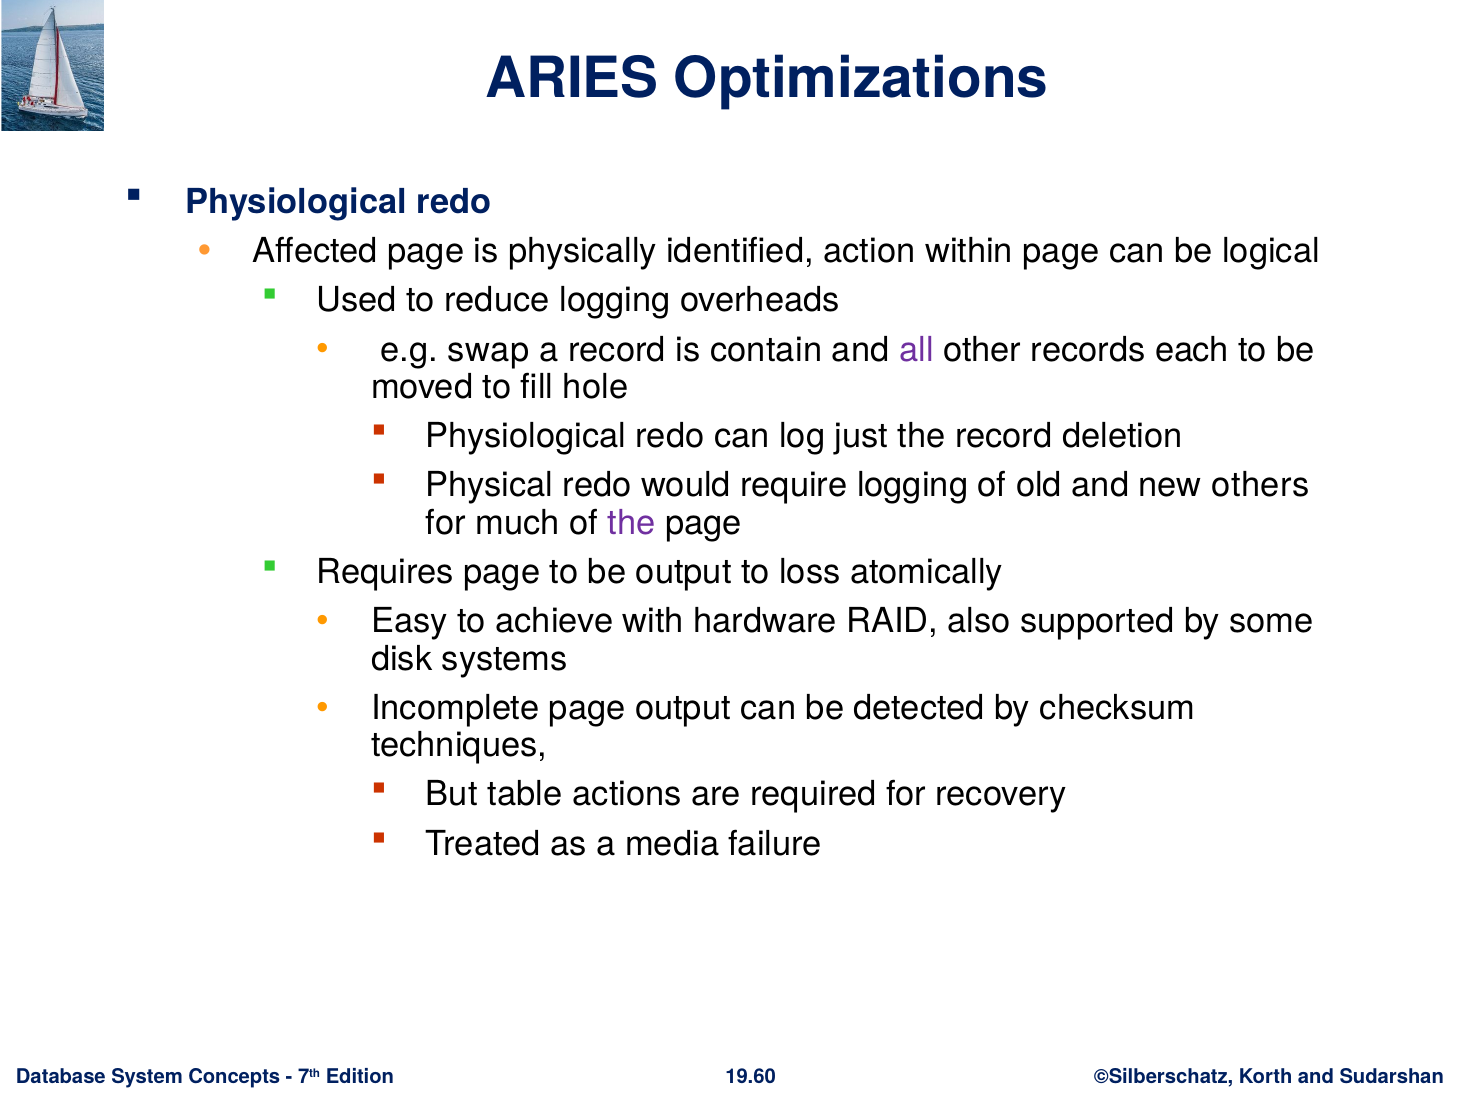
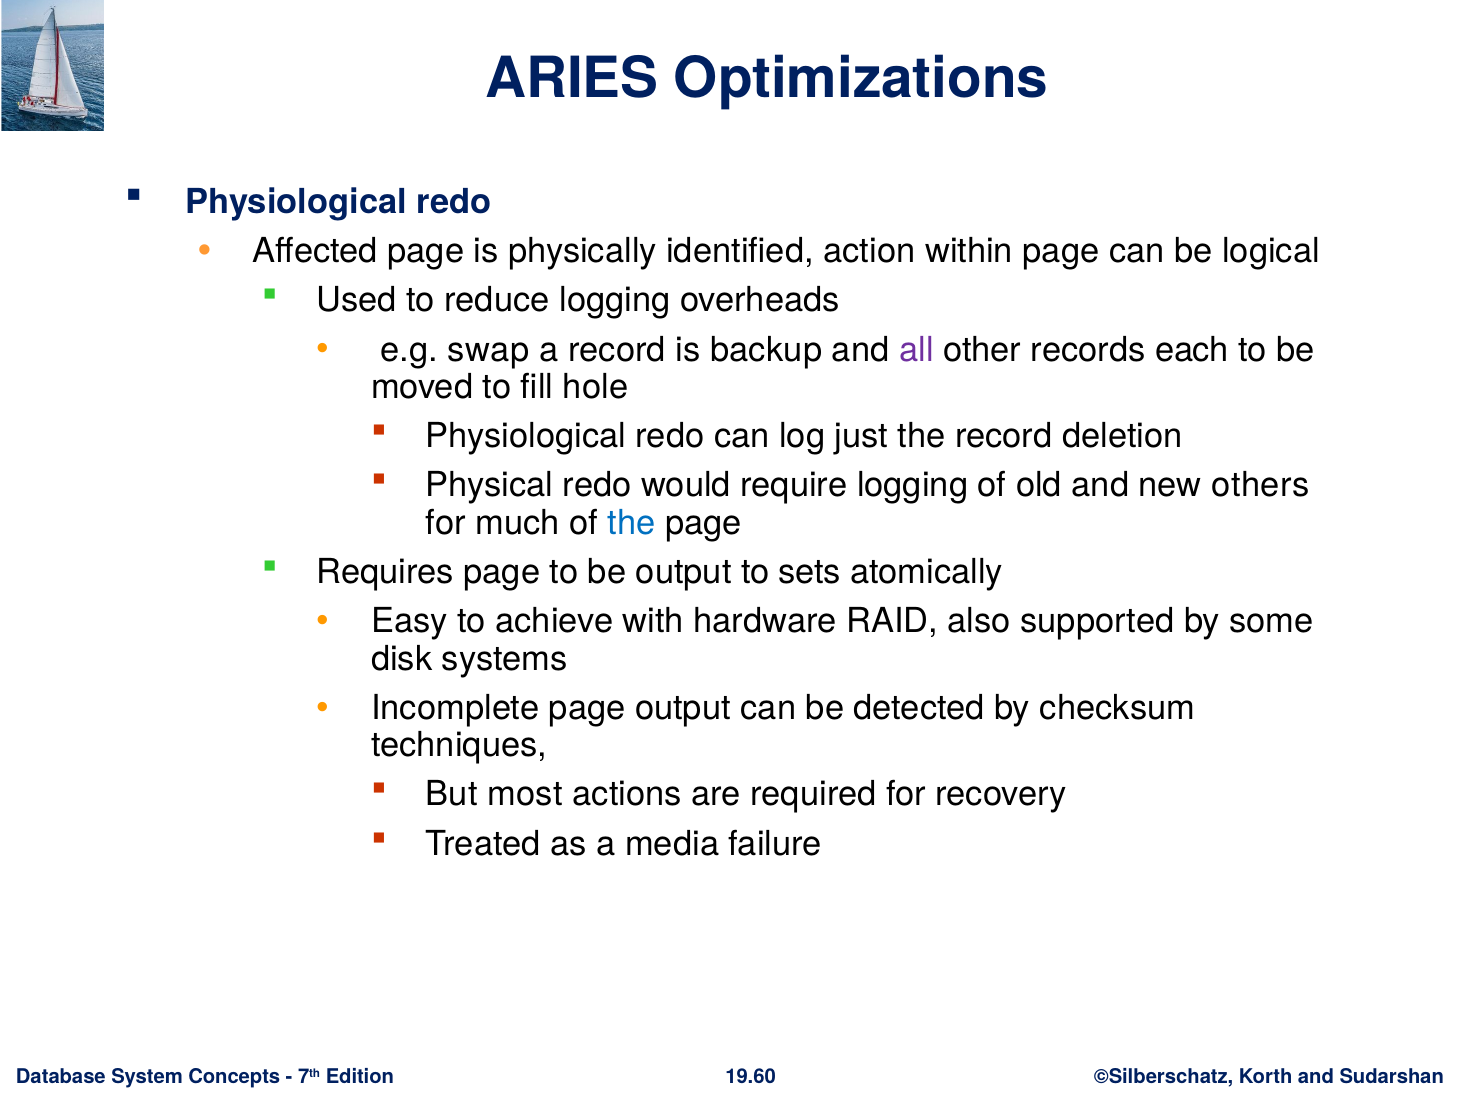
contain: contain -> backup
the at (632, 522) colour: purple -> blue
loss: loss -> sets
table: table -> most
